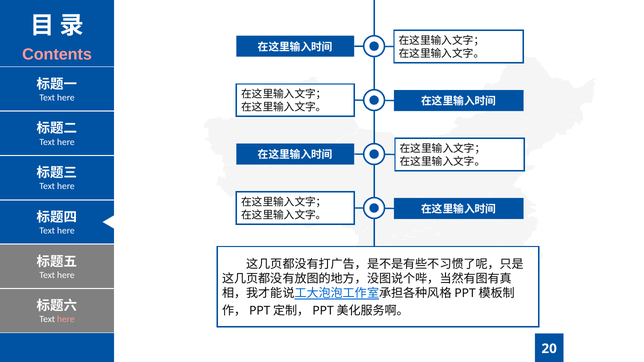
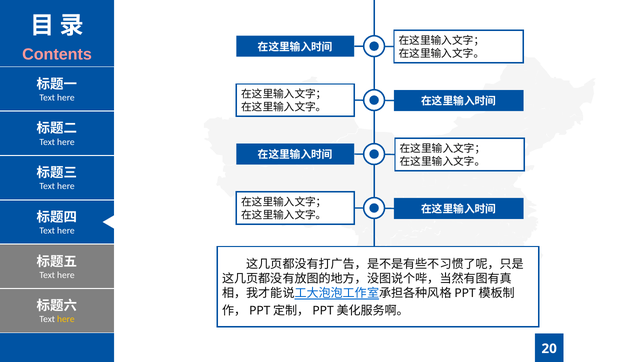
here at (66, 320) colour: pink -> yellow
